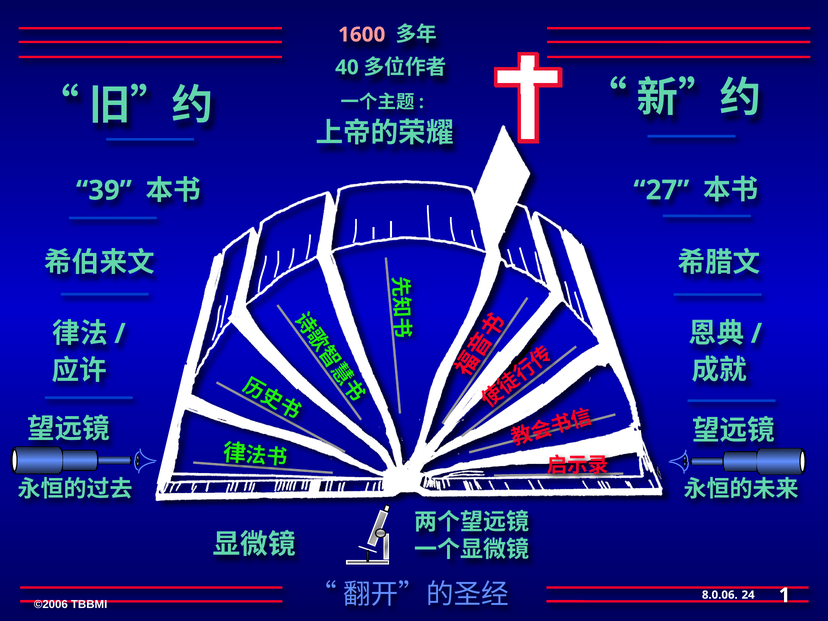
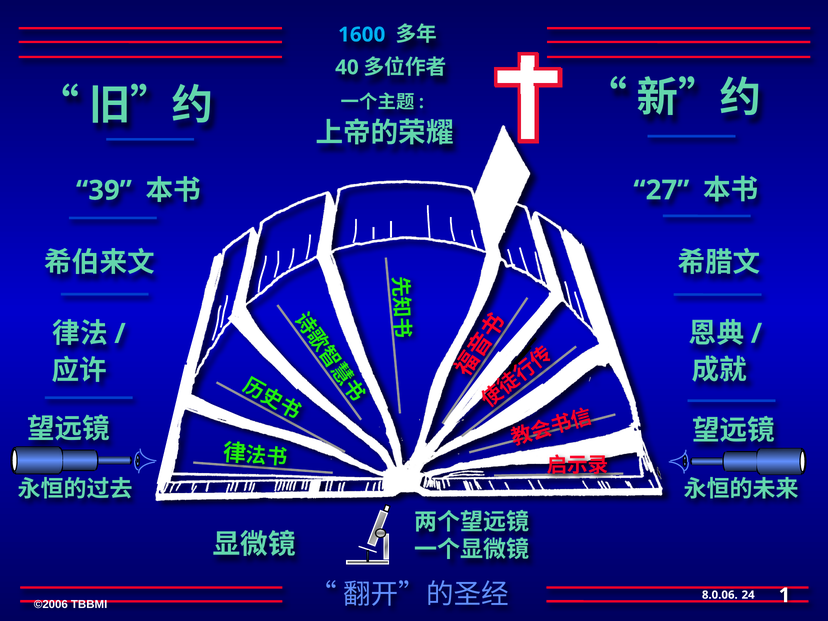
1600 colour: pink -> light blue
